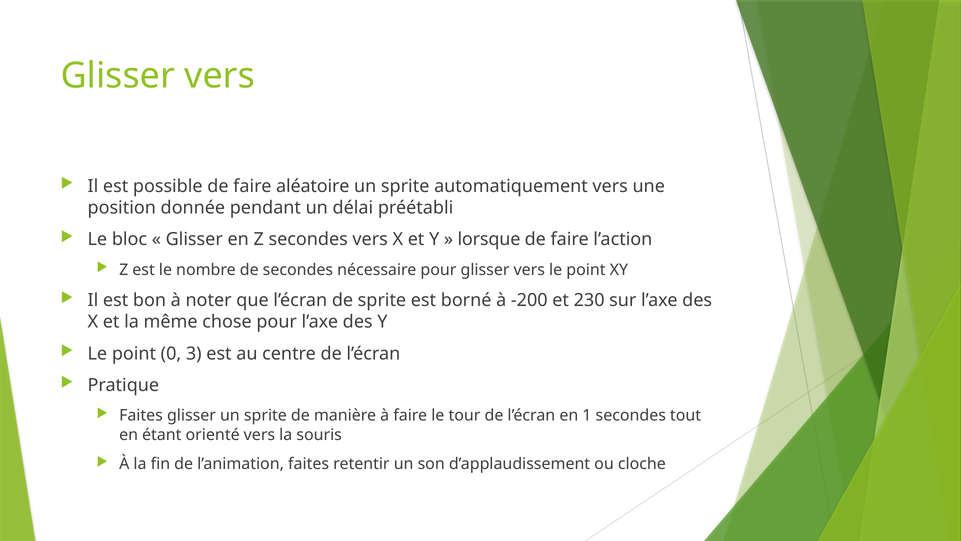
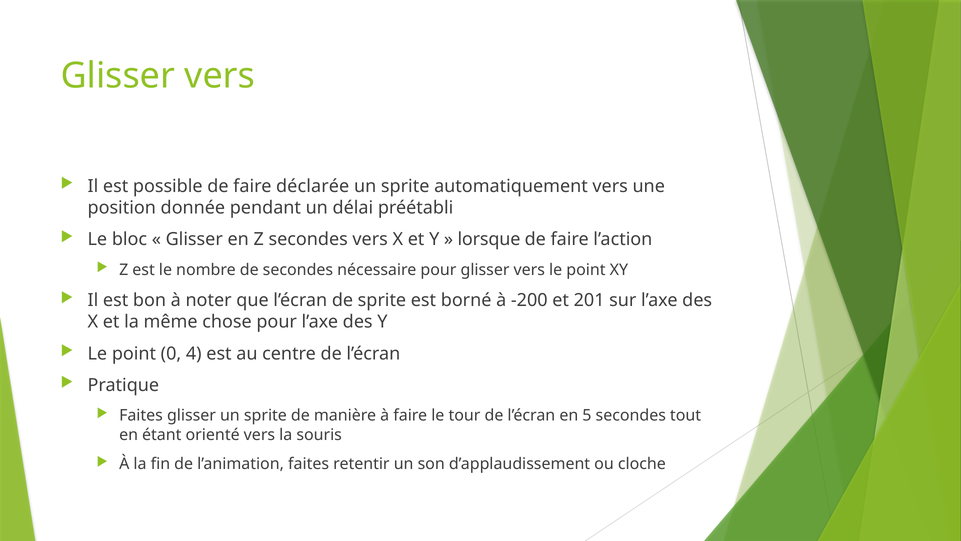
aléatoire: aléatoire -> déclarée
230: 230 -> 201
3: 3 -> 4
1: 1 -> 5
